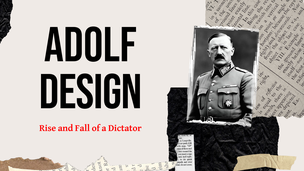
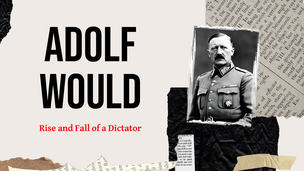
Design: Design -> Would
